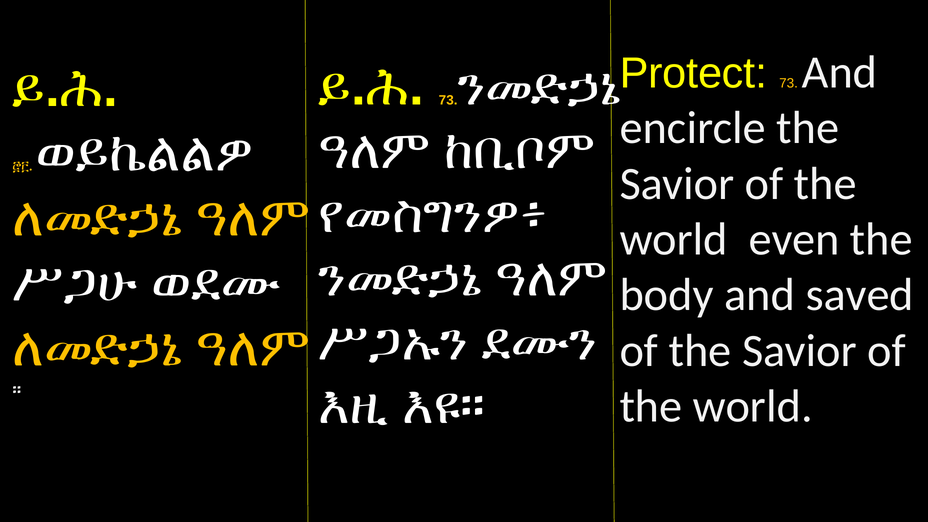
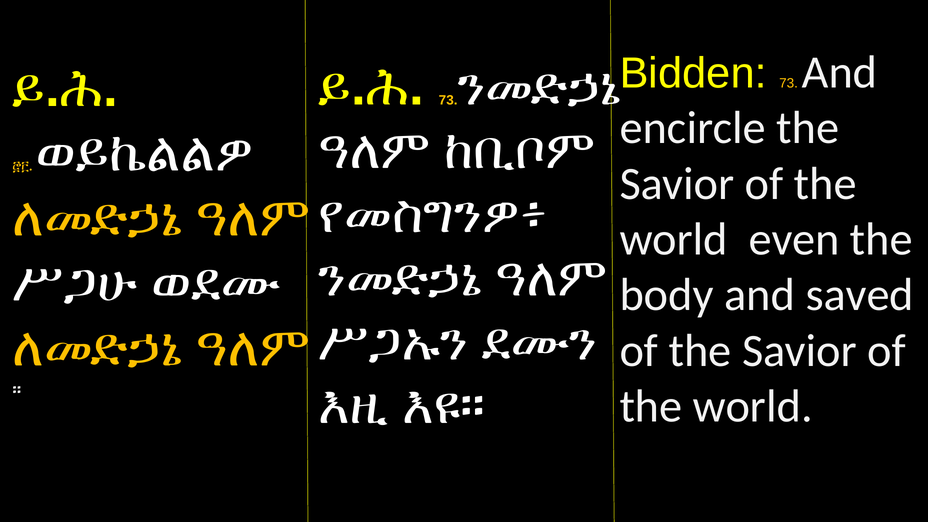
Protect: Protect -> Bidden
